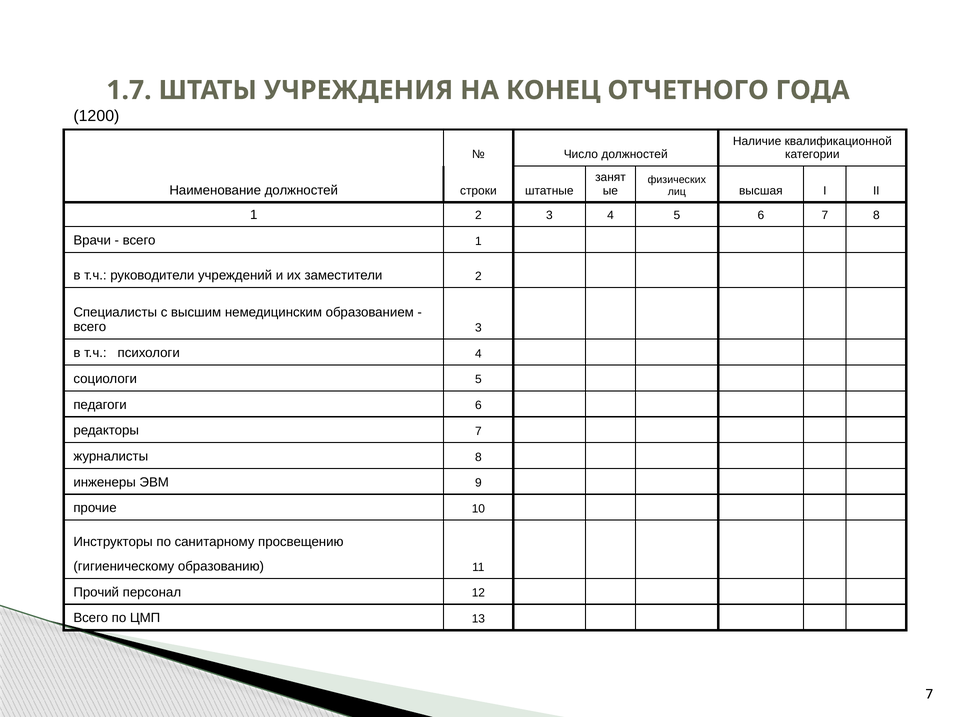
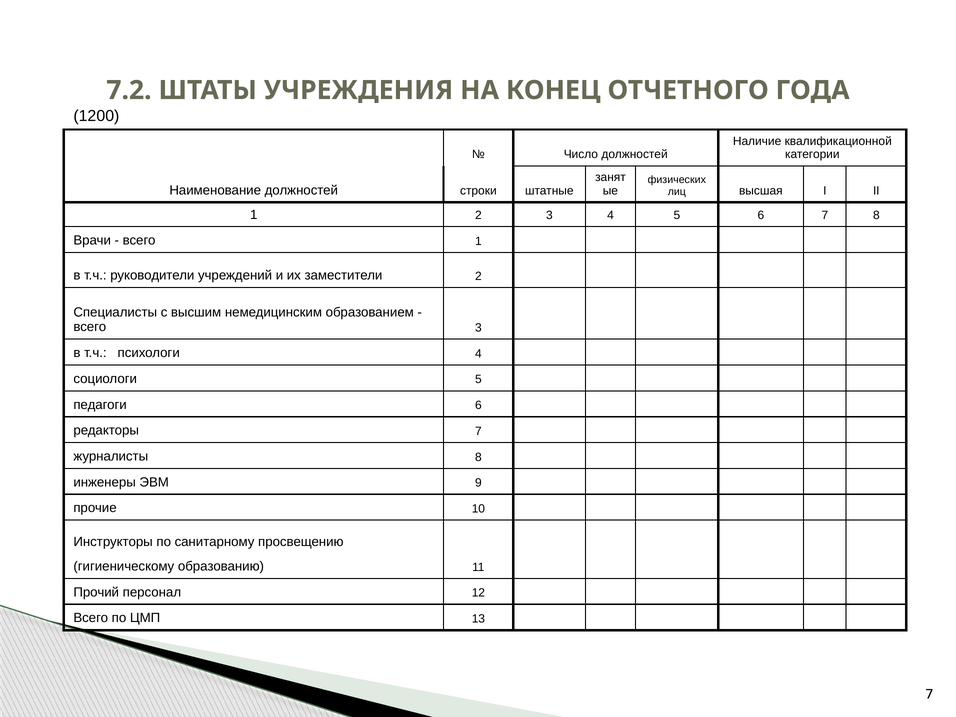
1.7: 1.7 -> 7.2
